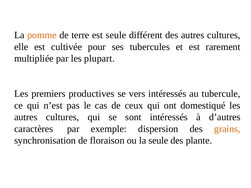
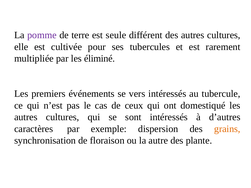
pomme colour: orange -> purple
plupart: plupart -> éliminé
productives: productives -> événements
la seule: seule -> autre
